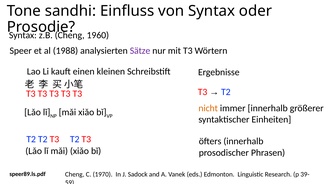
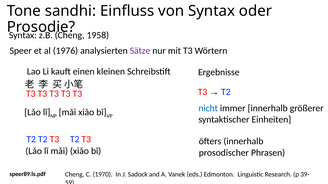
1960: 1960 -> 1958
1988: 1988 -> 1976
nicht colour: orange -> blue
